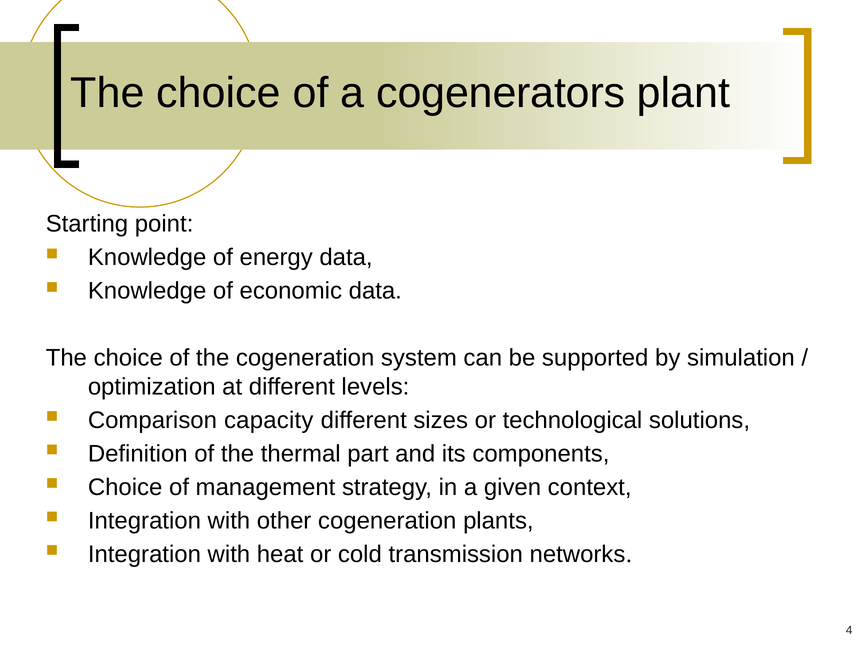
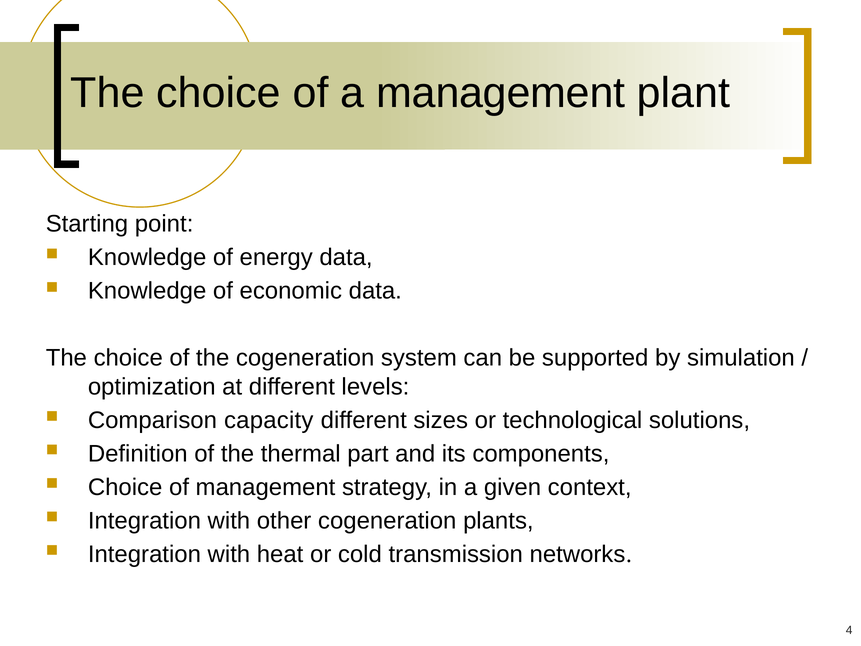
a cogenerators: cogenerators -> management
